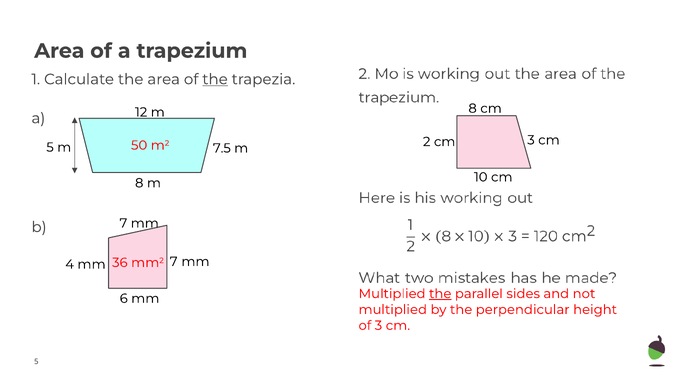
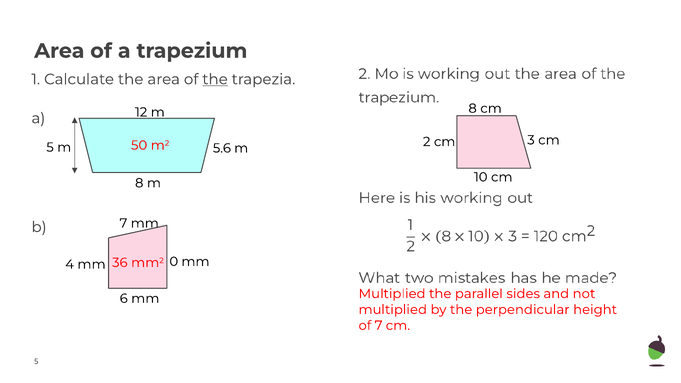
7.5: 7.5 -> 5.6
4 mm 7: 7 -> 0
the at (440, 294) underline: present -> none
of 3: 3 -> 7
